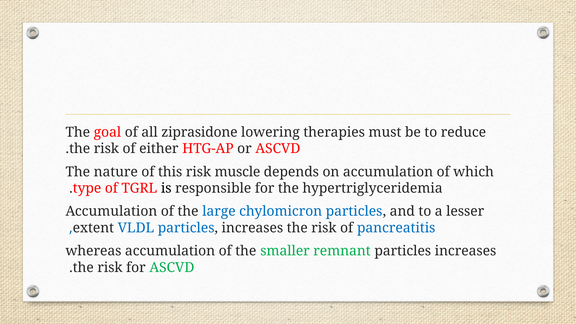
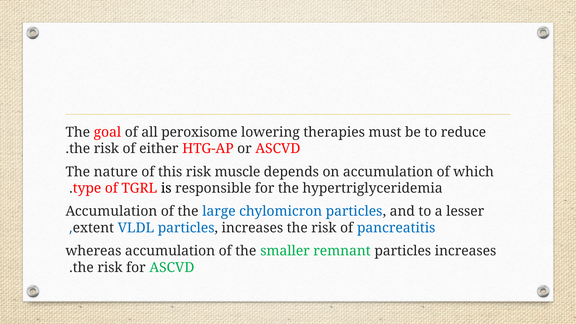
ziprasidone: ziprasidone -> peroxisome
